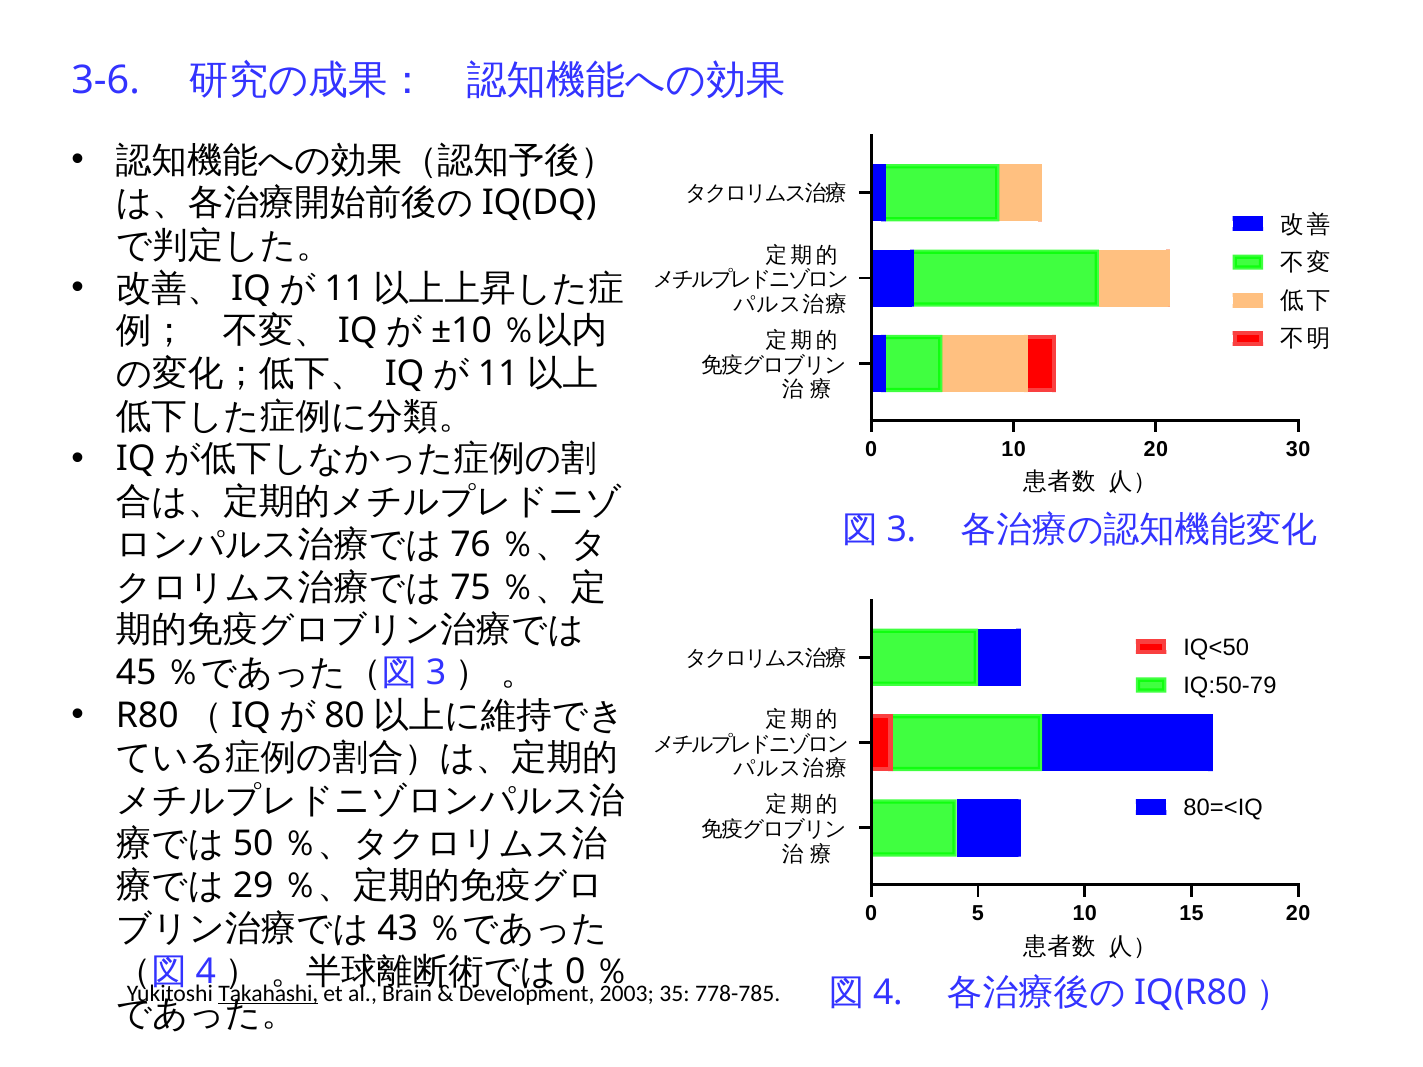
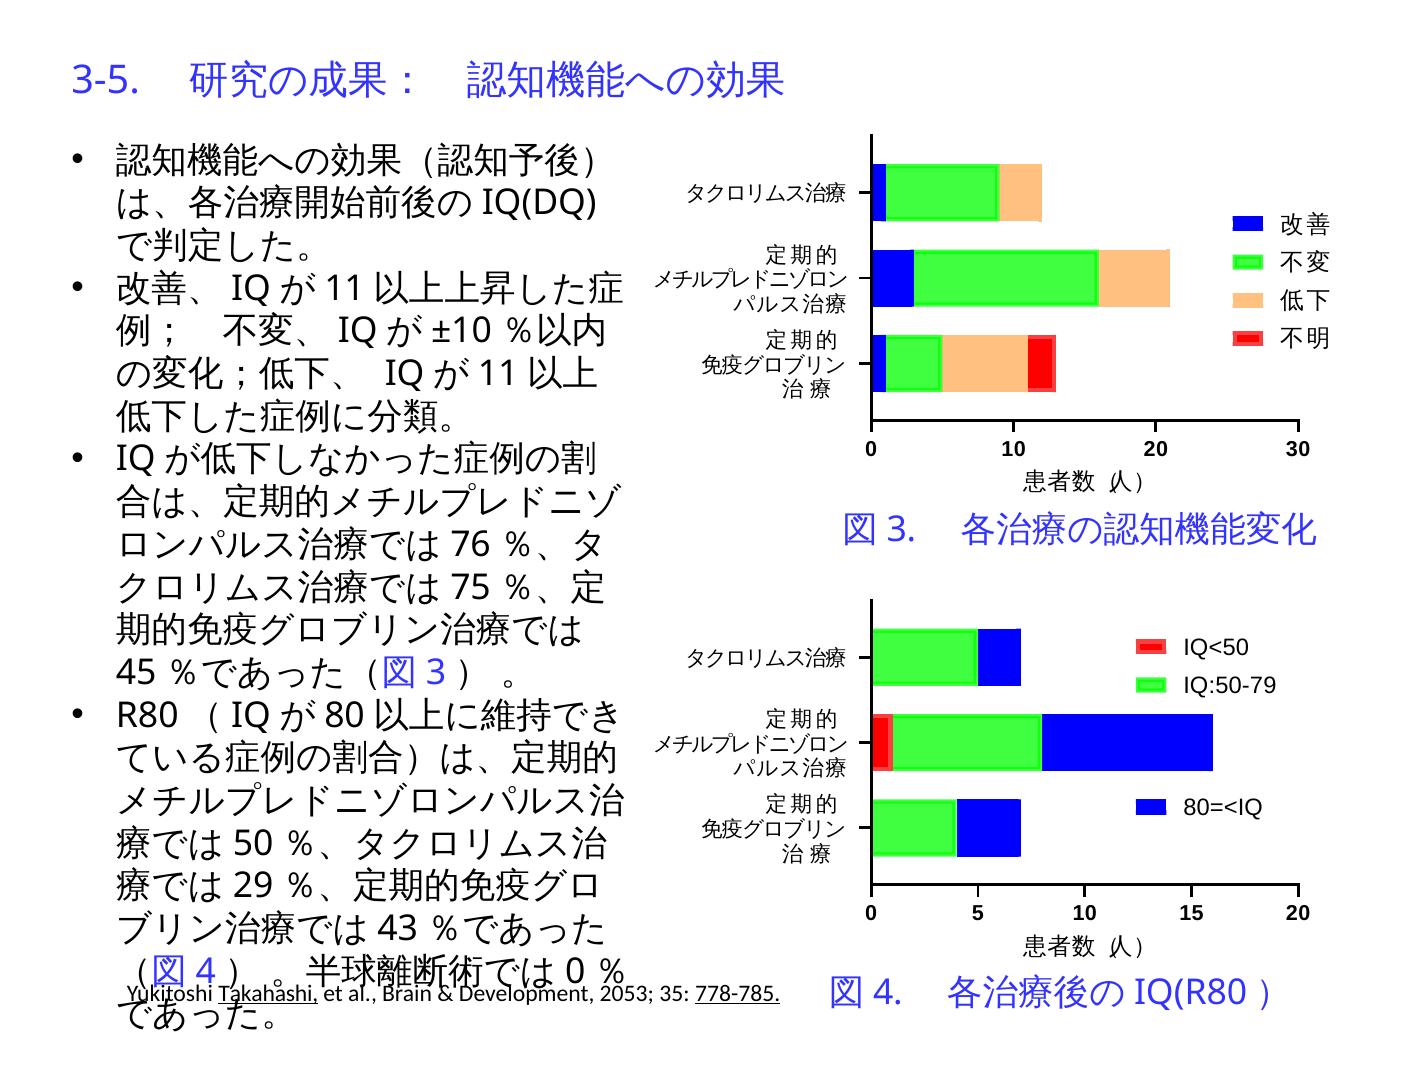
3-6: 3-6 -> 3-5
2003: 2003 -> 2053
778-785 underline: none -> present
